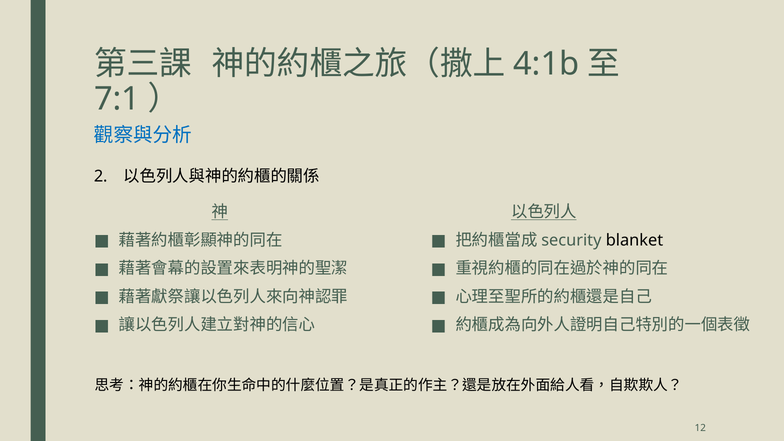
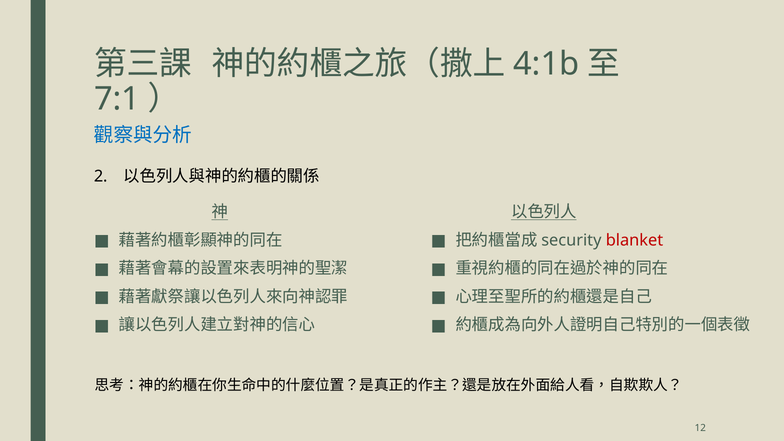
blanket colour: black -> red
